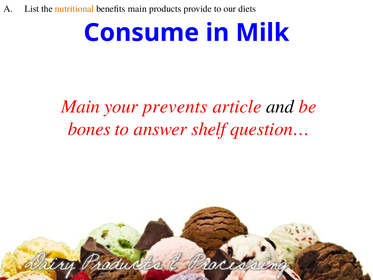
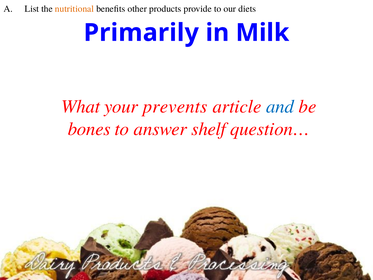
benefits main: main -> other
Consume: Consume -> Primarily
Main at (81, 106): Main -> What
and colour: black -> blue
